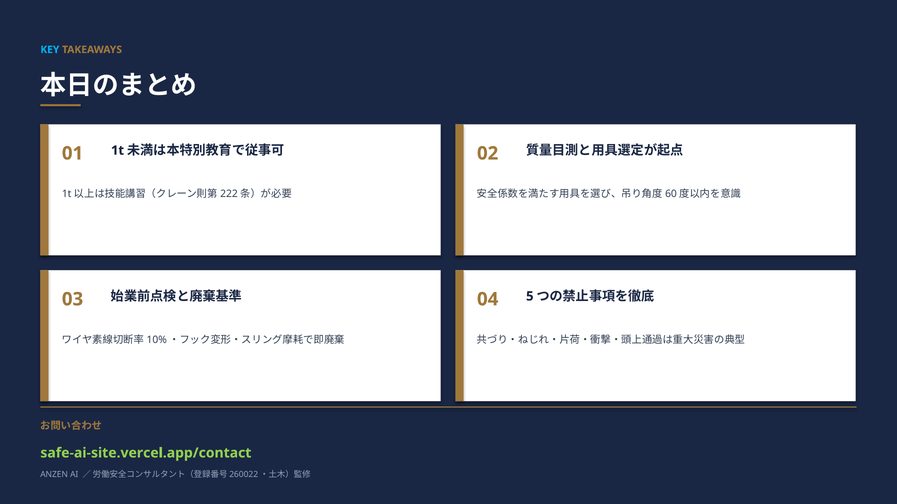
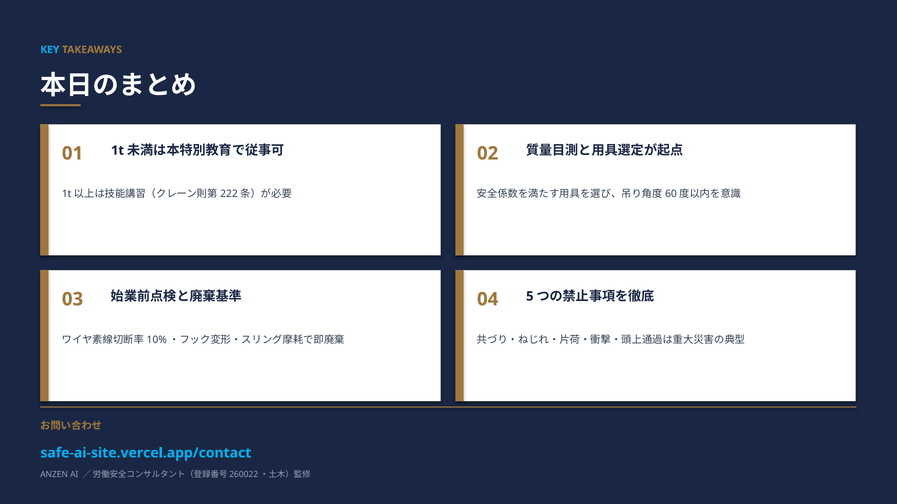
safe-ai-site.vercel.app/contact colour: light green -> light blue
